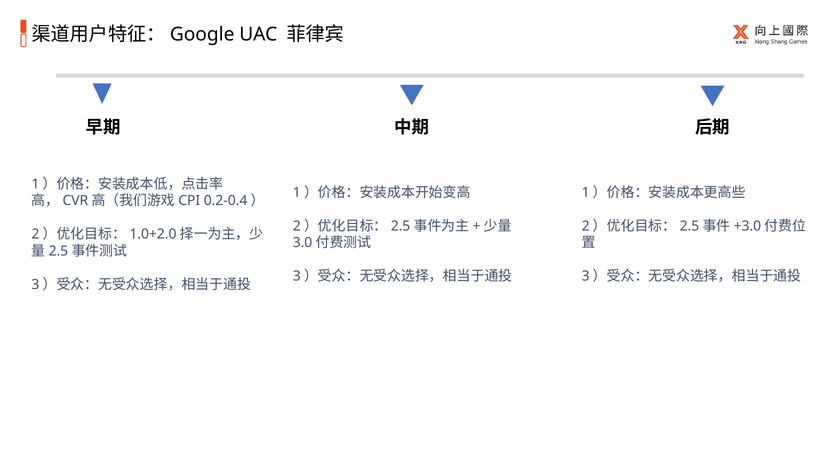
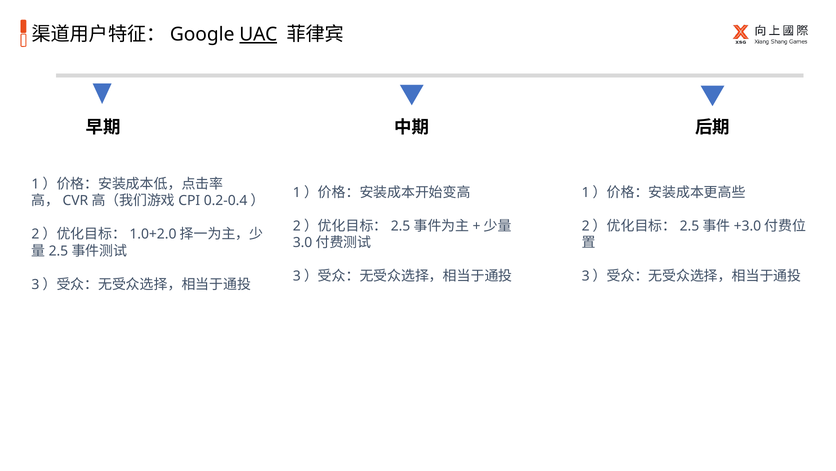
UAC underline: none -> present
